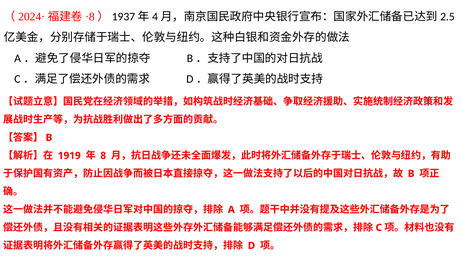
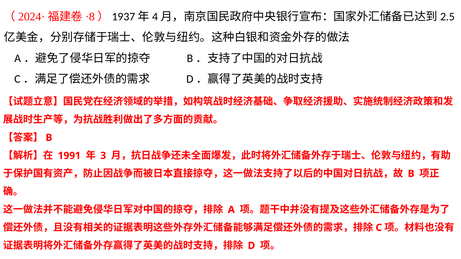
1919: 1919 -> 1991
8: 8 -> 3
